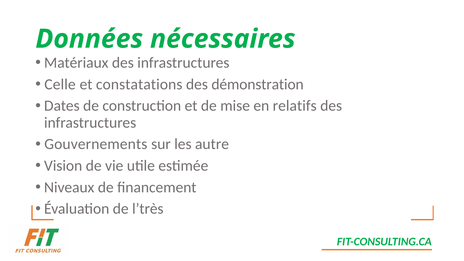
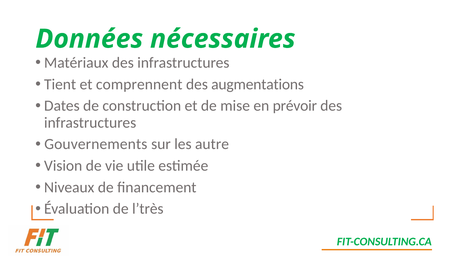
Celle: Celle -> Tient
constatations: constatations -> comprennent
démonstration: démonstration -> augmentations
relatifs: relatifs -> prévoir
